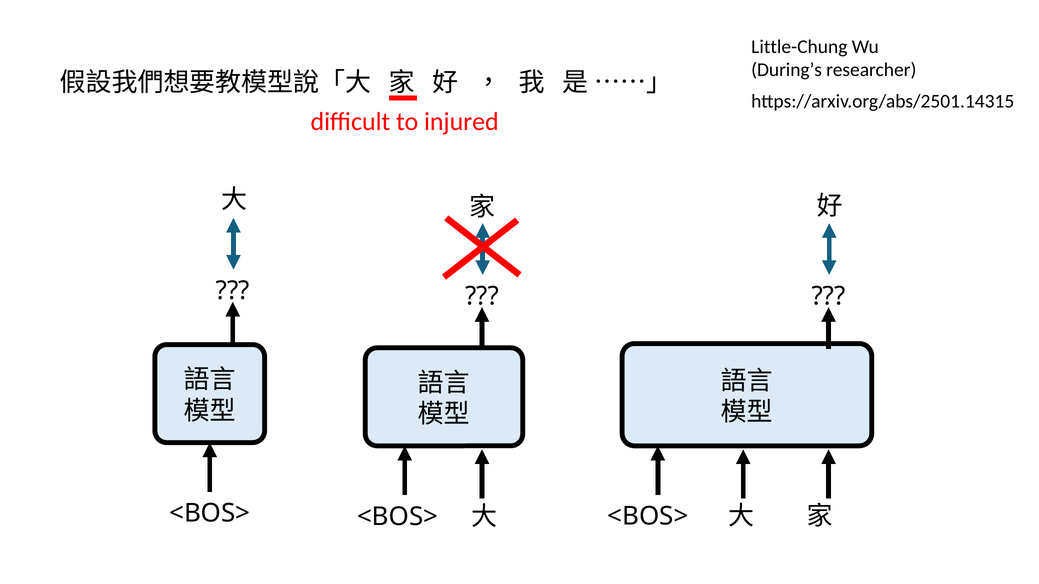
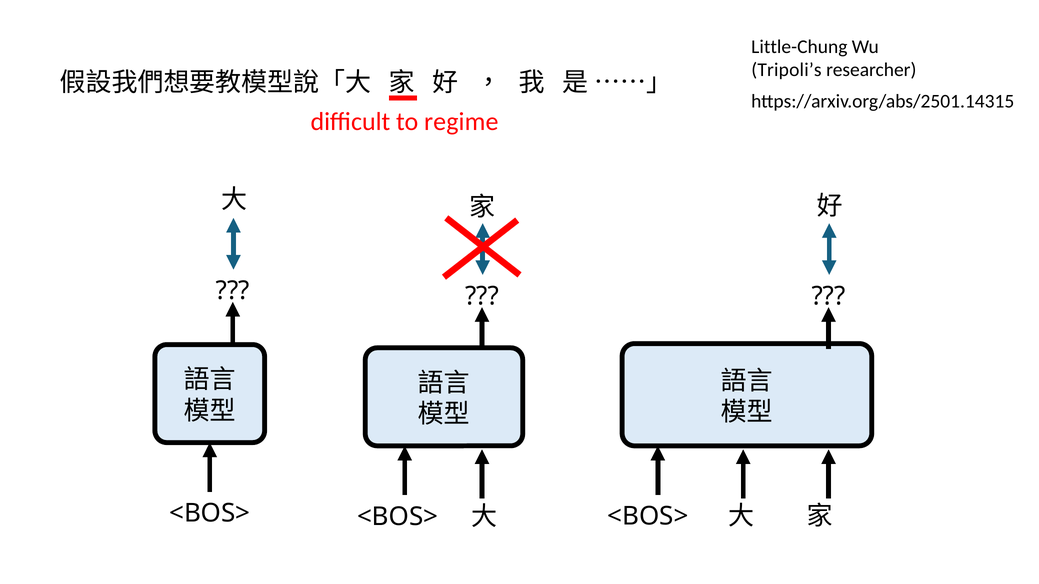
During’s: During’s -> Tripoli’s
injured: injured -> regime
